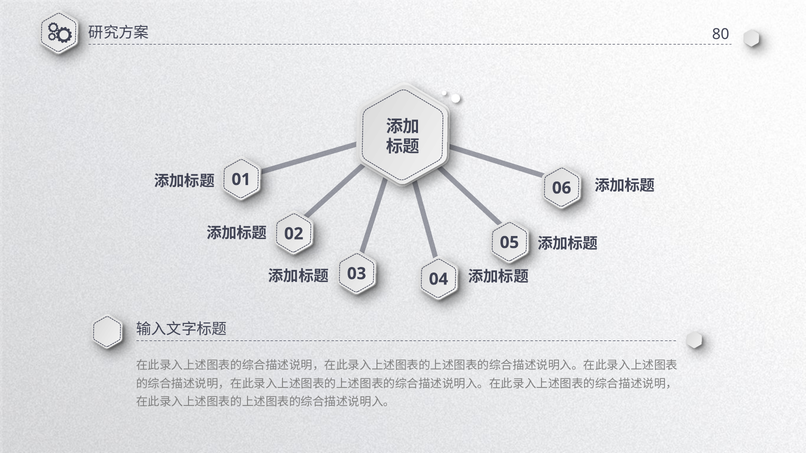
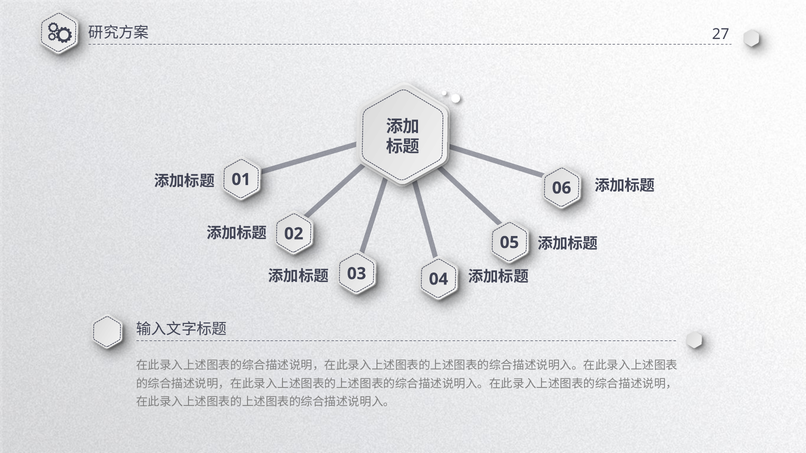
80: 80 -> 27
